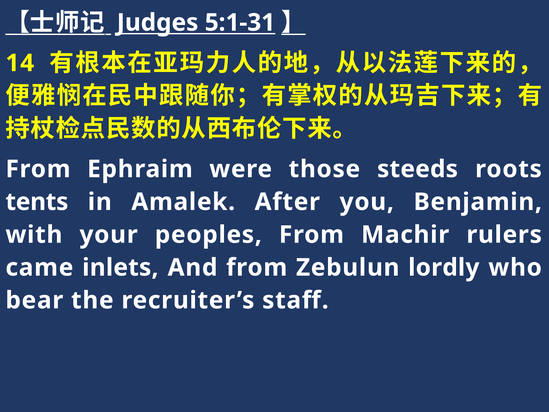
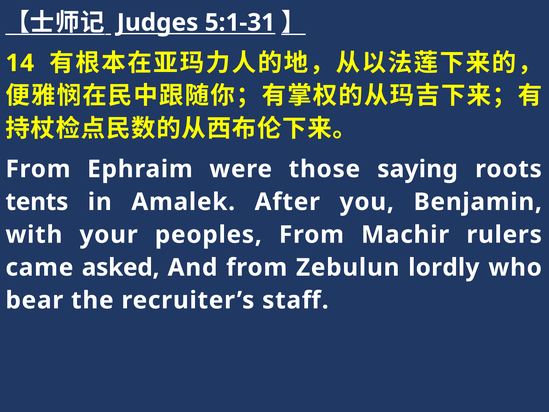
steeds: steeds -> saying
inlets: inlets -> asked
